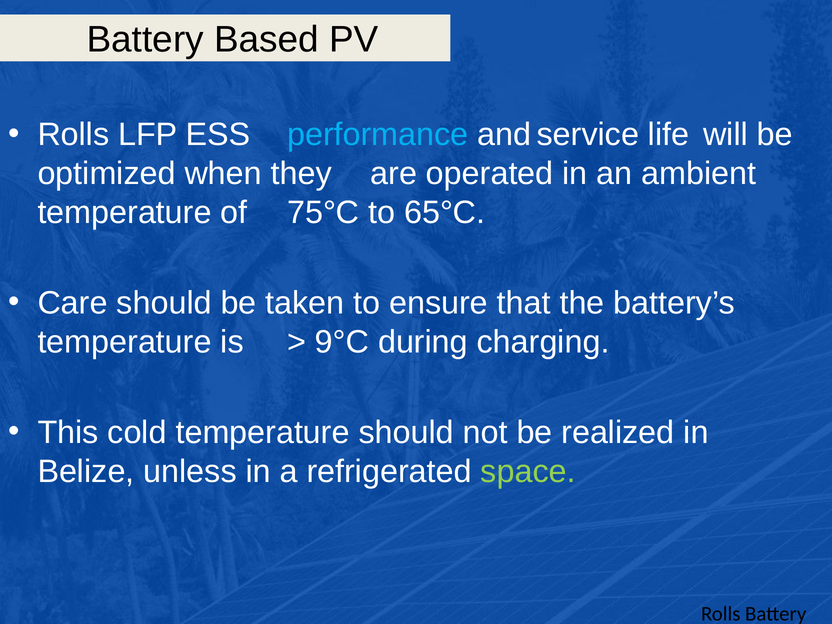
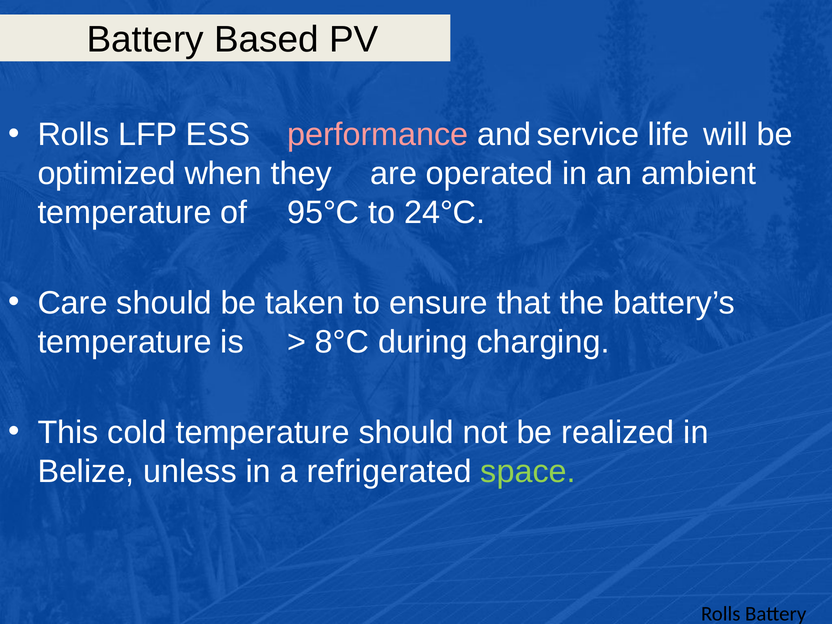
performance colour: light blue -> pink
75°C: 75°C -> 95°C
65°C: 65°C -> 24°C
9°C: 9°C -> 8°C
